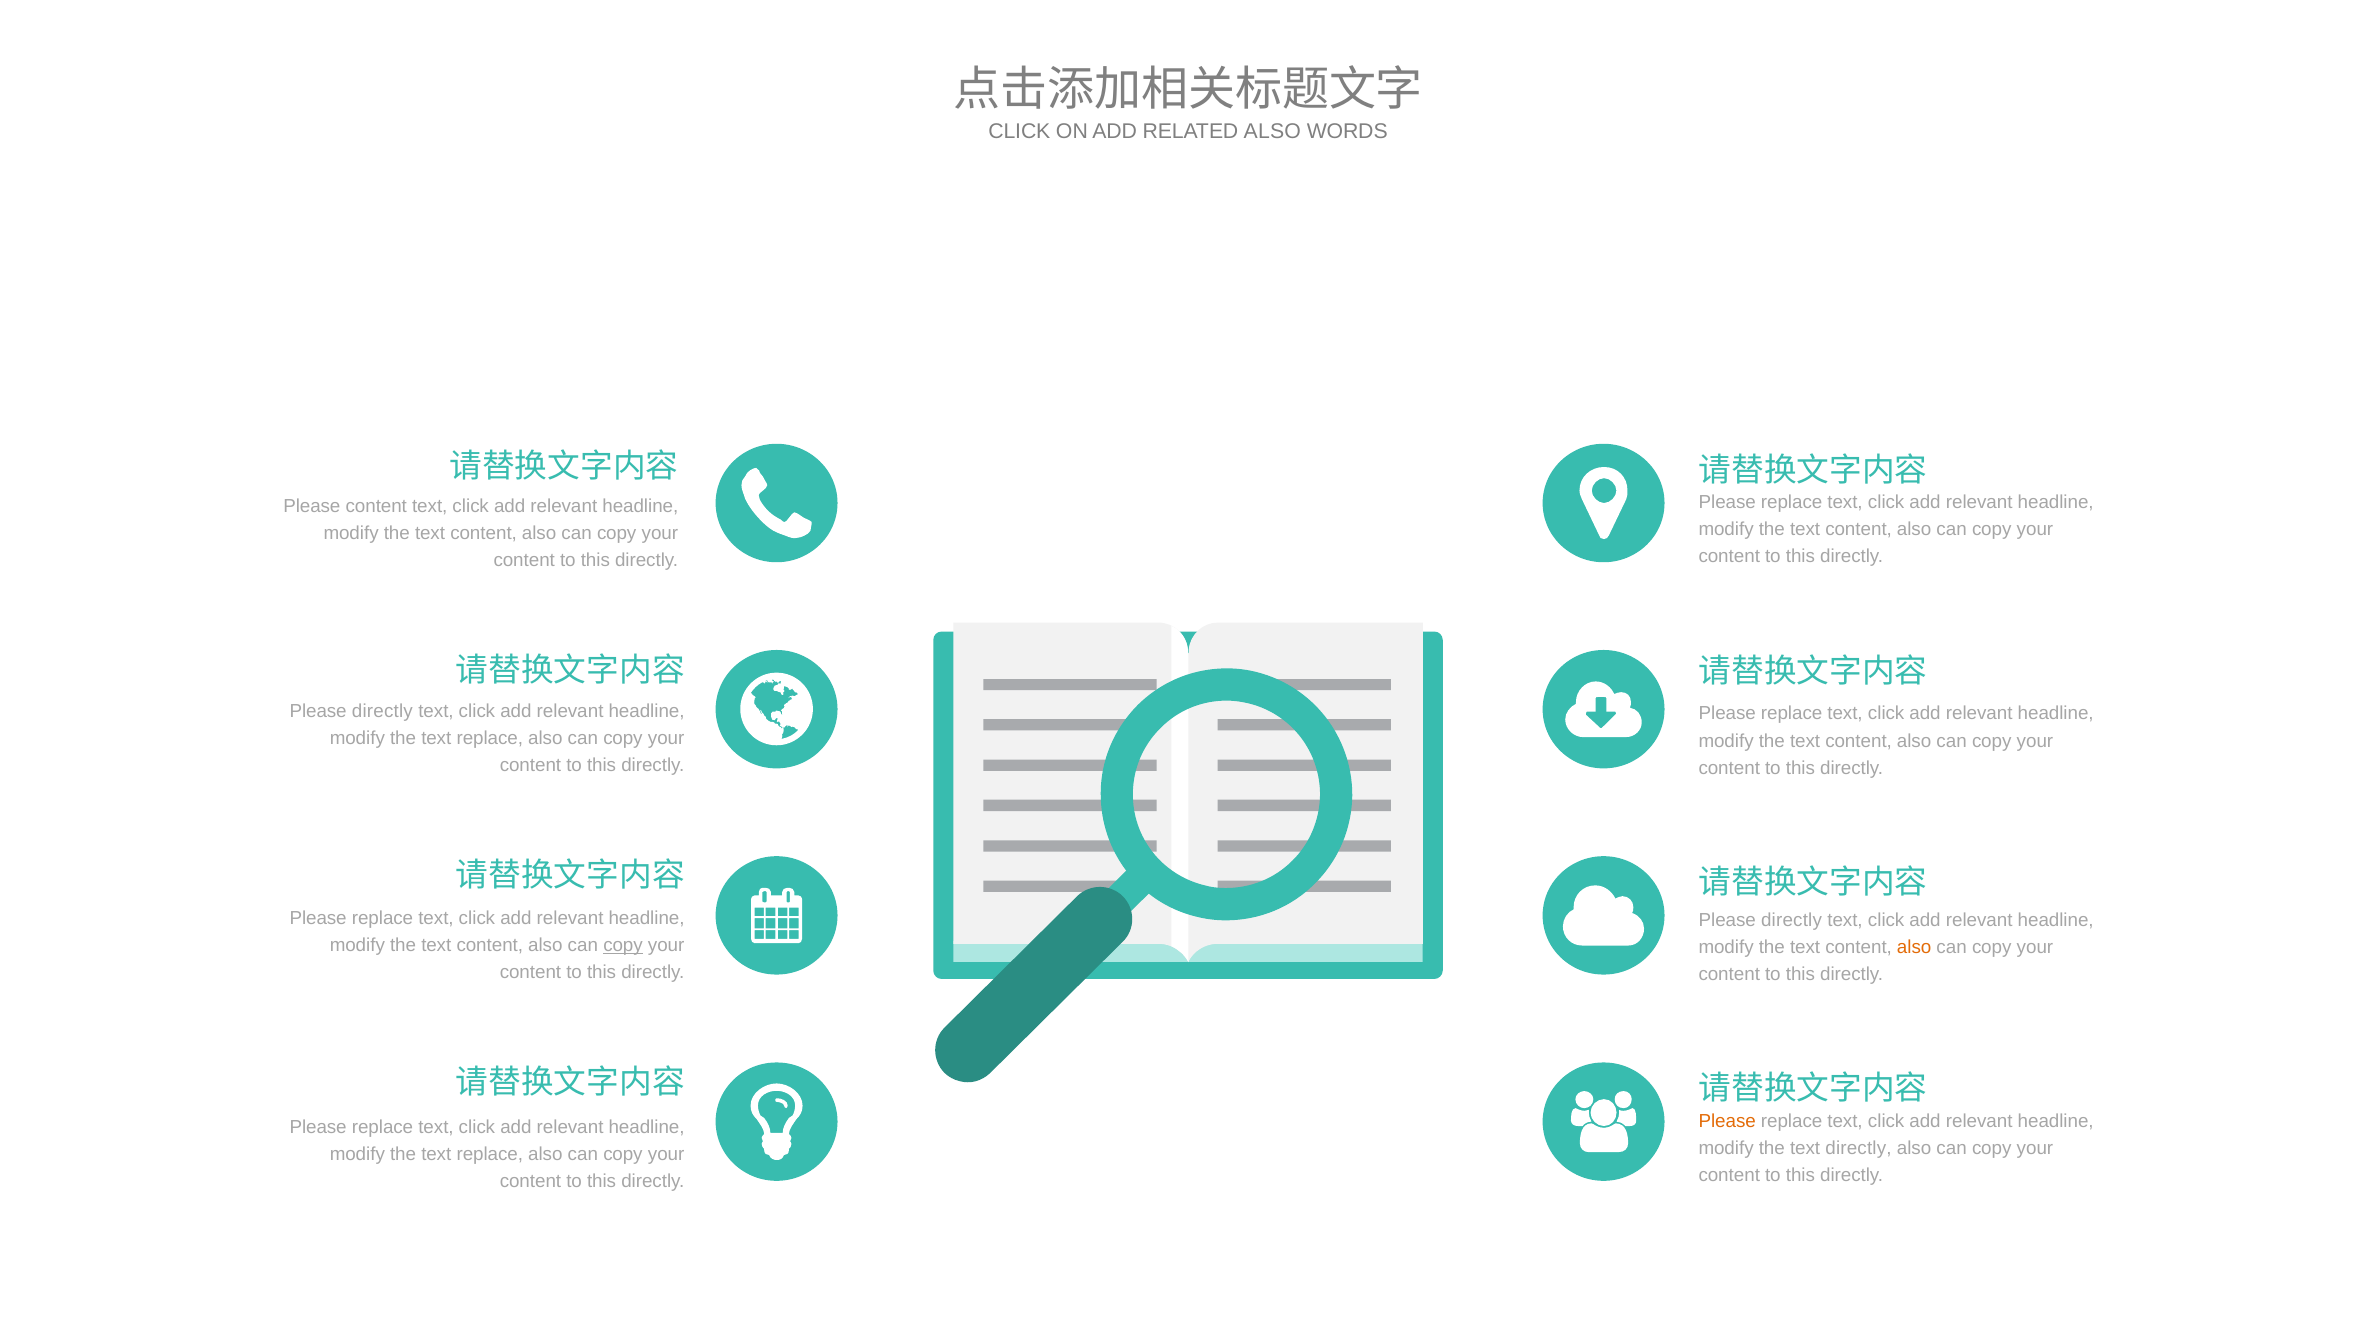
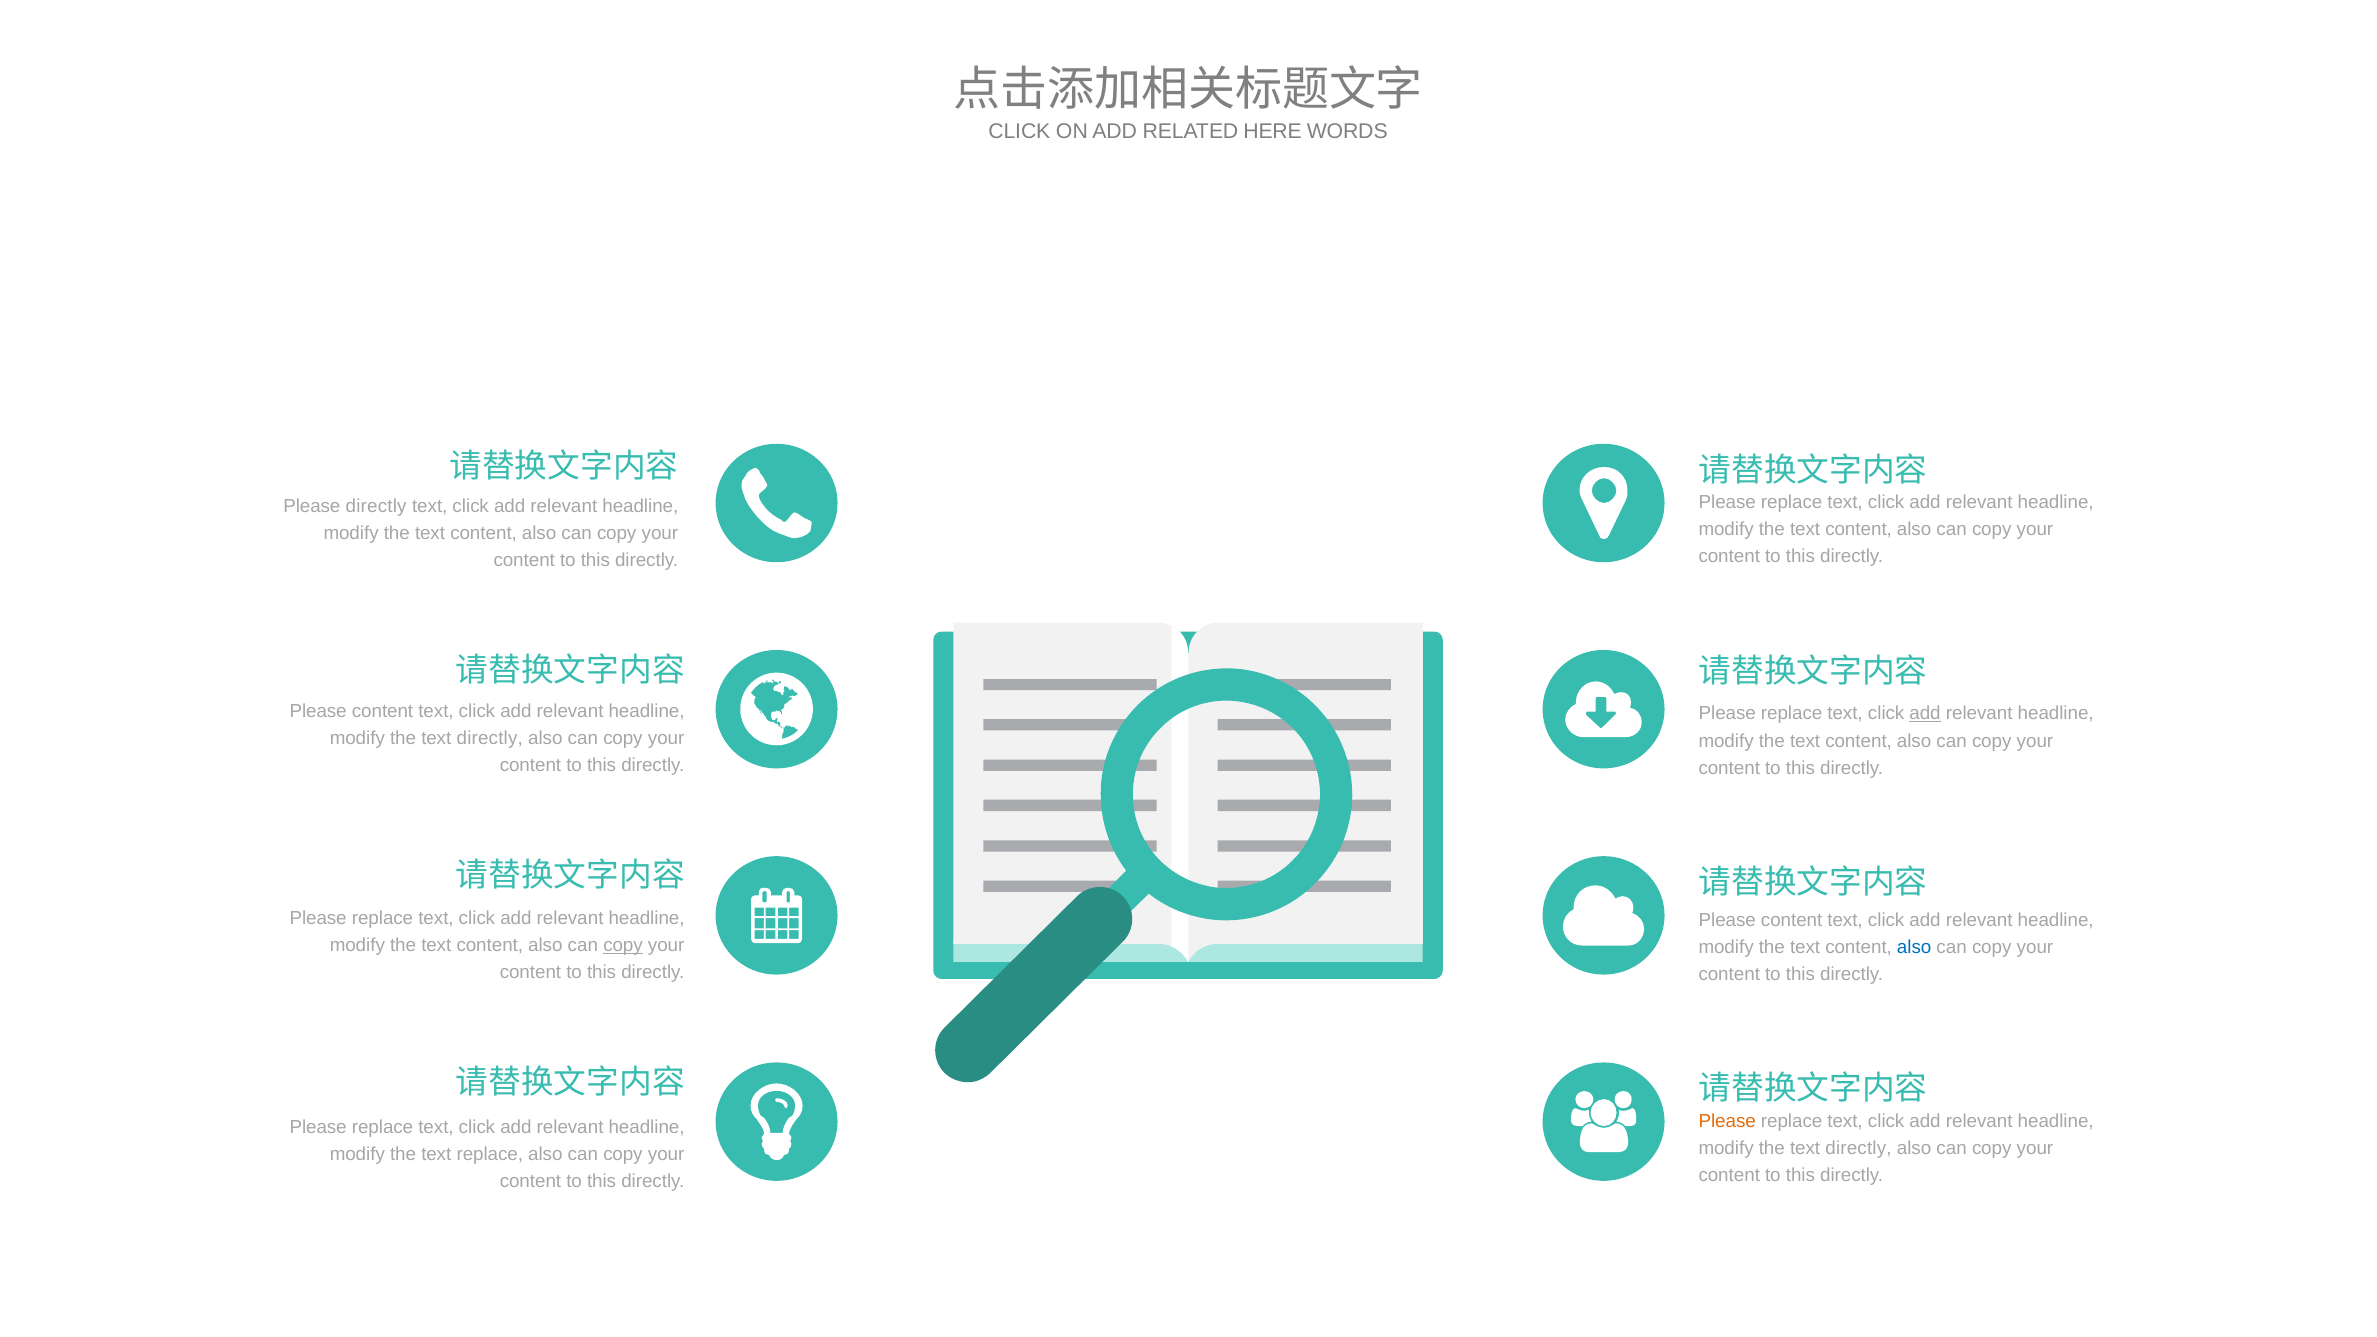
RELATED ALSO: ALSO -> HERE
Please content: content -> directly
directly at (382, 711): directly -> content
add at (1925, 714) underline: none -> present
replace at (490, 738): replace -> directly
directly at (1792, 920): directly -> content
also at (1914, 947) colour: orange -> blue
